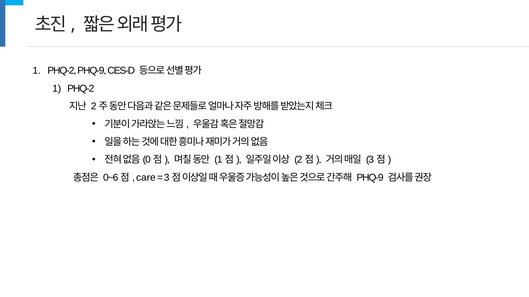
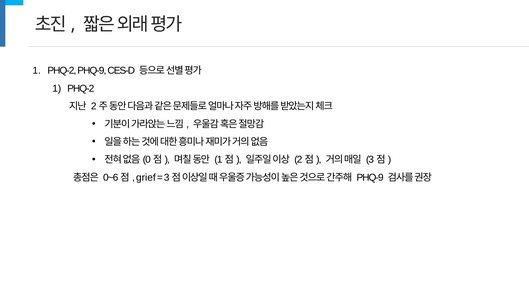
care: care -> grief
